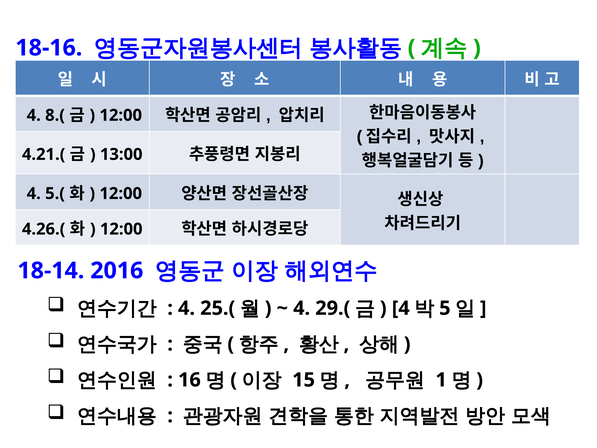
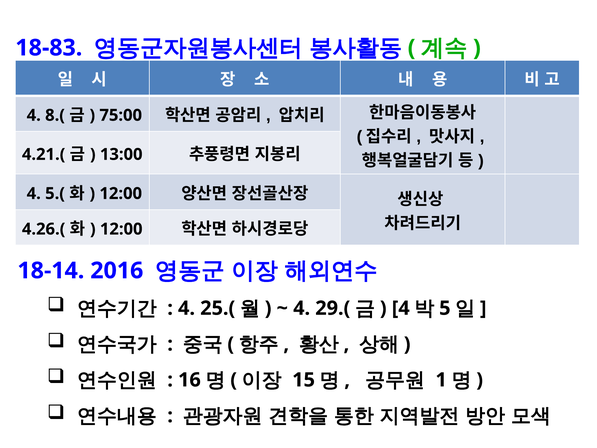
18-16: 18-16 -> 18-83
12:00 at (121, 115): 12:00 -> 75:00
